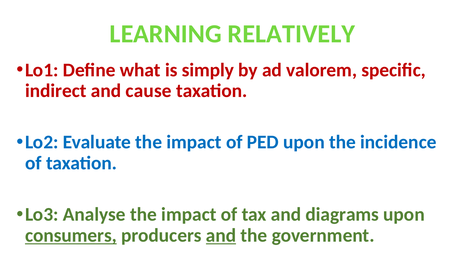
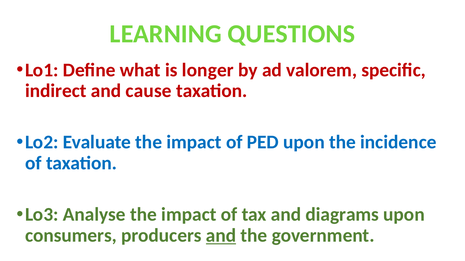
RELATIVELY: RELATIVELY -> QUESTIONS
simply: simply -> longer
consumers underline: present -> none
